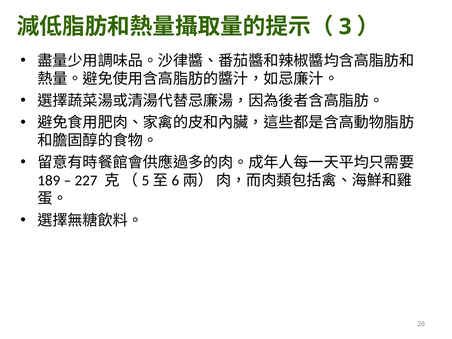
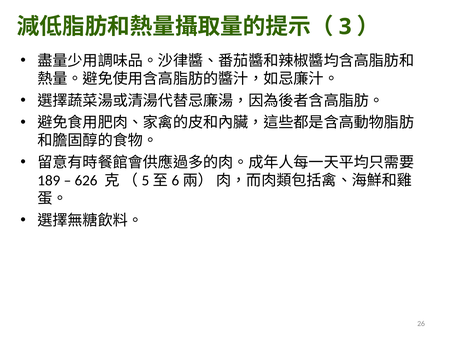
227: 227 -> 626
